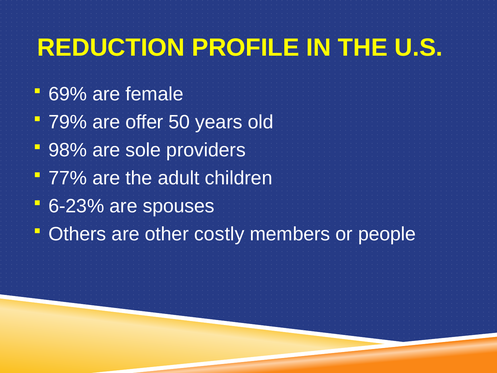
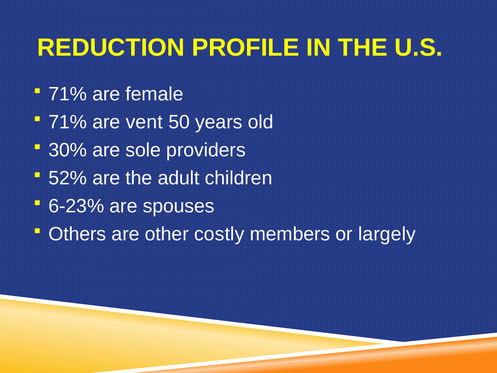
69% at (68, 94): 69% -> 71%
79% at (68, 122): 79% -> 71%
offer: offer -> vent
98%: 98% -> 30%
77%: 77% -> 52%
people: people -> largely
